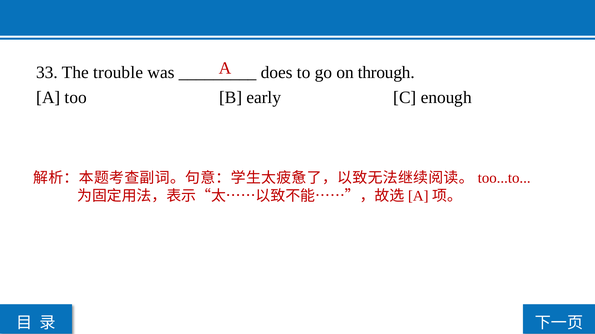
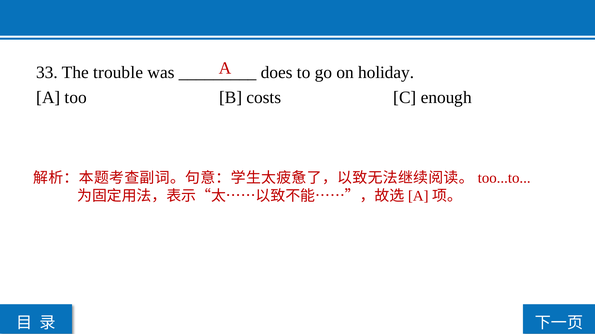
through: through -> holiday
early: early -> costs
